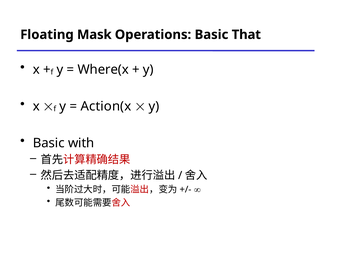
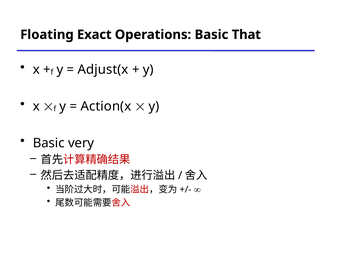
Mask: Mask -> Exact
Where(x: Where(x -> Adjust(x
with: with -> very
